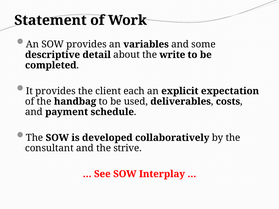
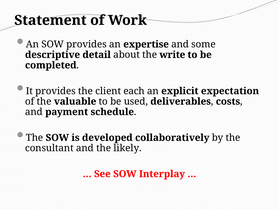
variables: variables -> expertise
handbag: handbag -> valuable
strive: strive -> likely
